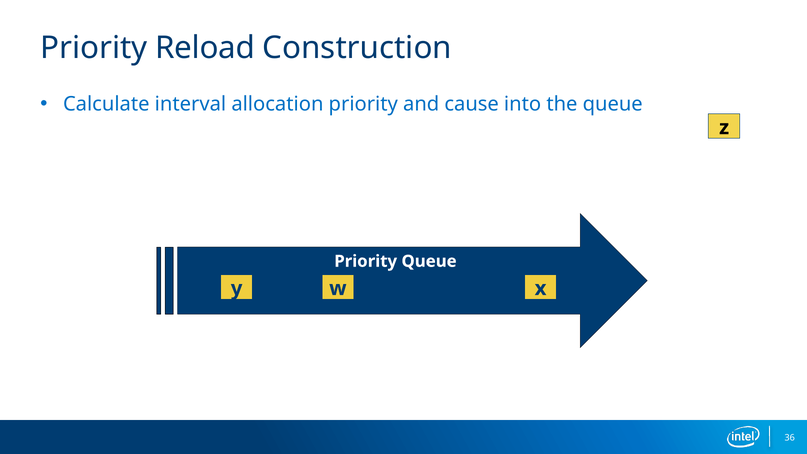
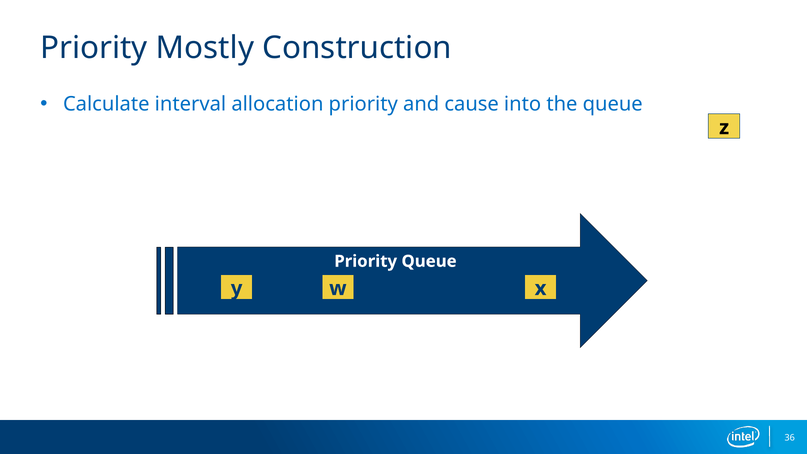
Reload: Reload -> Mostly
